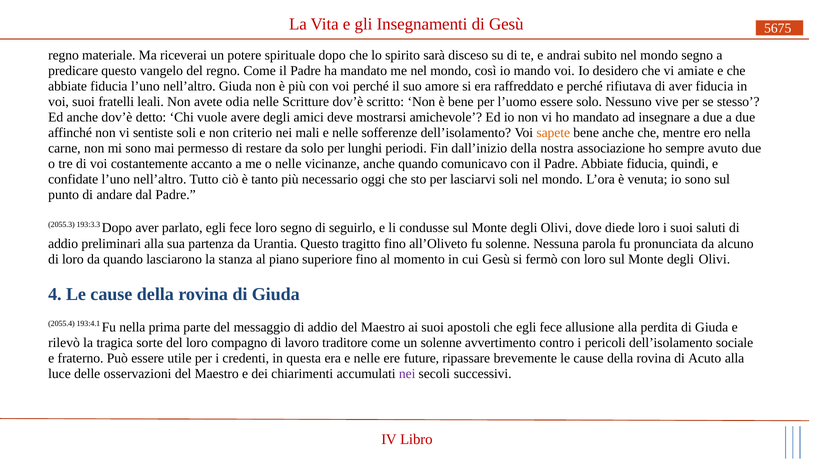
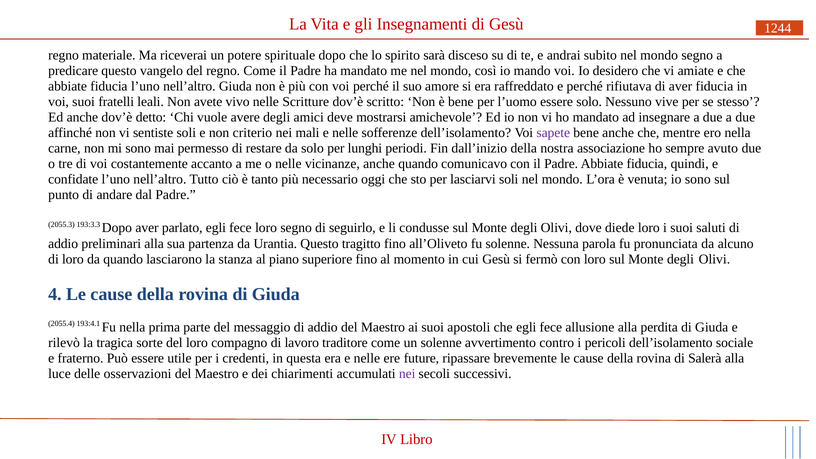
5675: 5675 -> 1244
odia: odia -> vivo
sapete colour: orange -> purple
Acuto: Acuto -> Salerà
